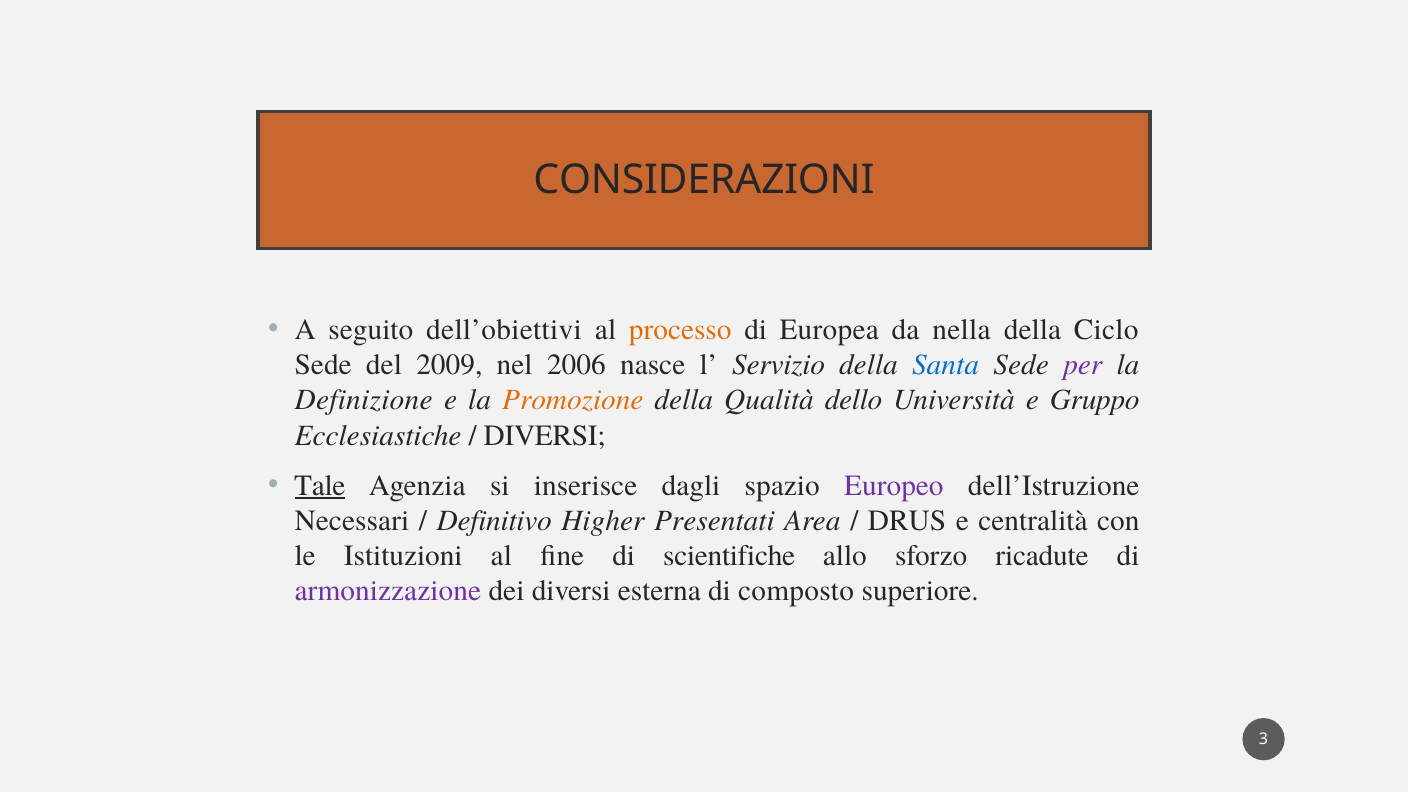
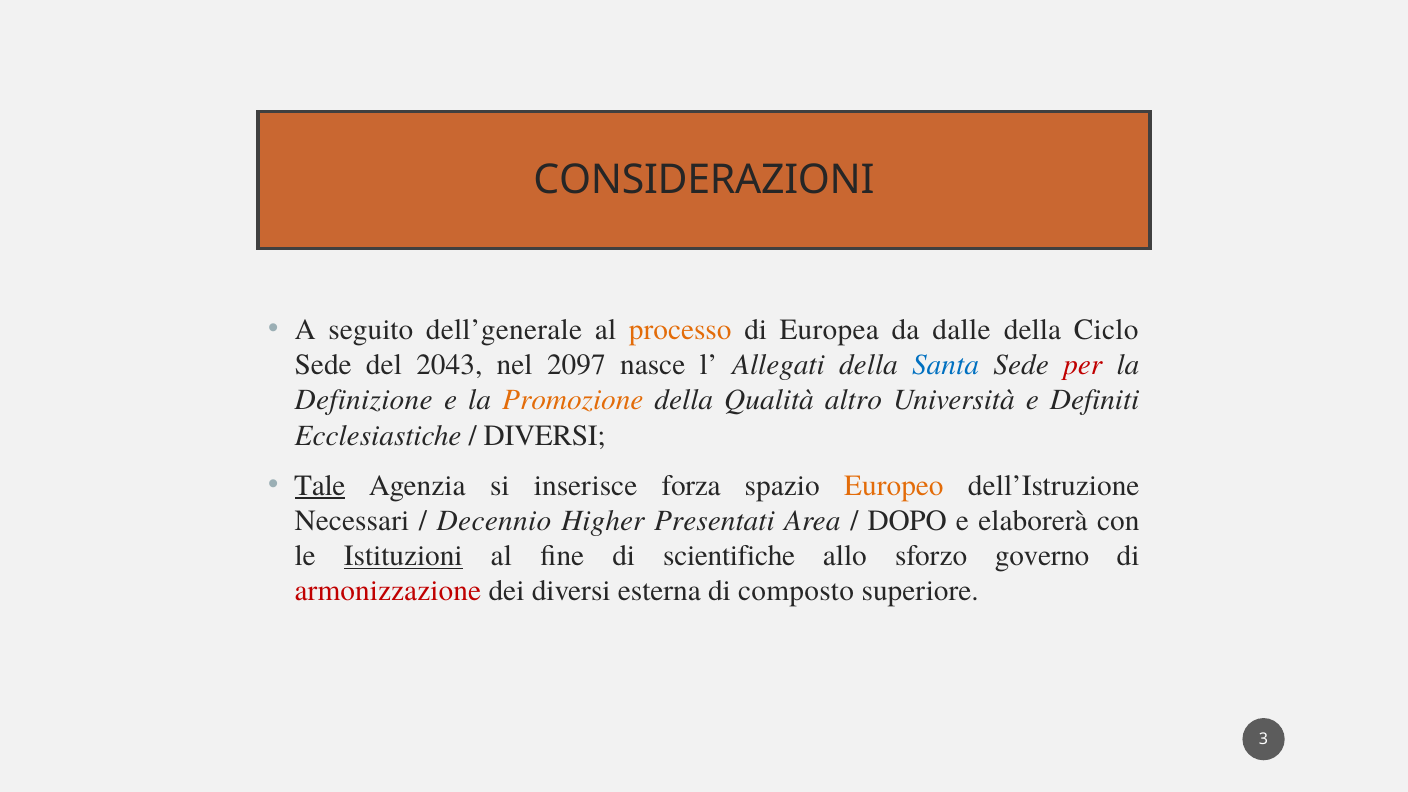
dell’obiettivi: dell’obiettivi -> dell’generale
nella: nella -> dalle
2009: 2009 -> 2043
2006: 2006 -> 2097
Servizio: Servizio -> Allegati
per colour: purple -> red
dello: dello -> altro
Gruppo: Gruppo -> Definiti
dagli: dagli -> forza
Europeo colour: purple -> orange
Definitivo: Definitivo -> Decennio
DRUS: DRUS -> DOPO
centralità: centralità -> elaborerà
Istituzioni underline: none -> present
ricadute: ricadute -> governo
armonizzazione colour: purple -> red
